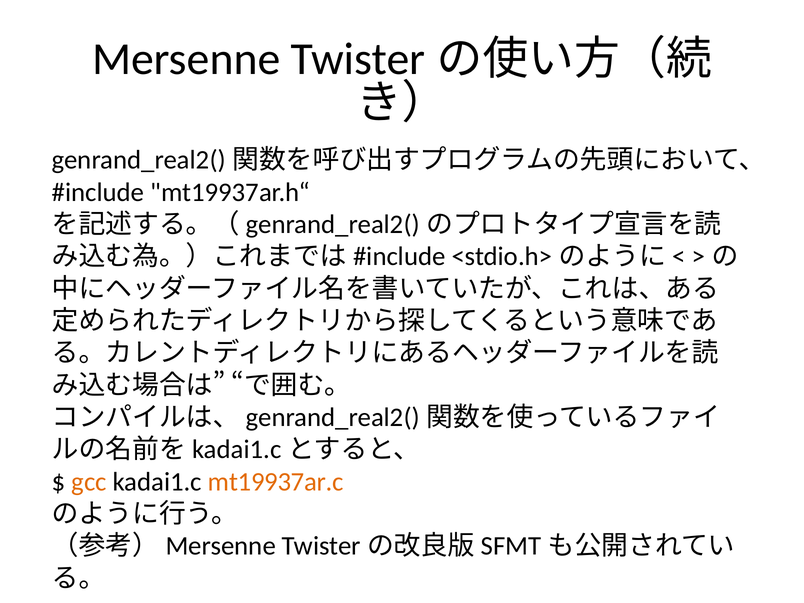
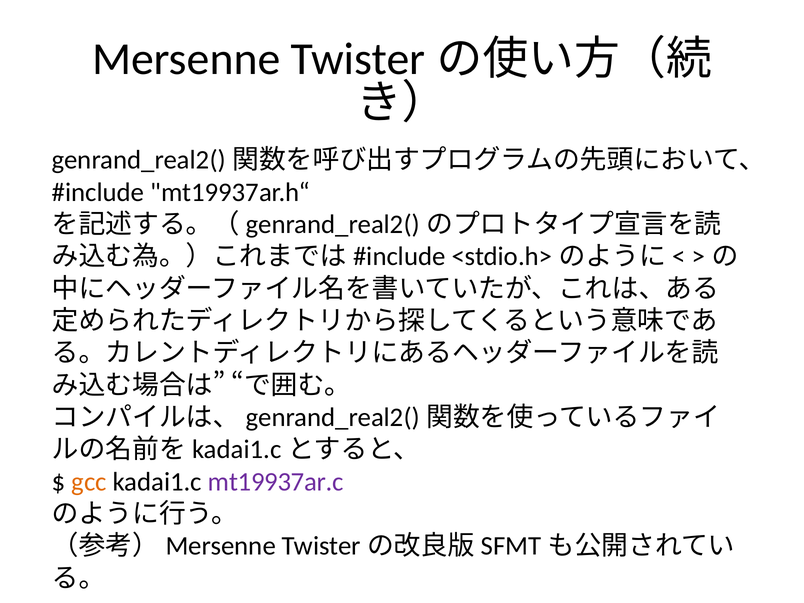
mt19937ar.c colour: orange -> purple
